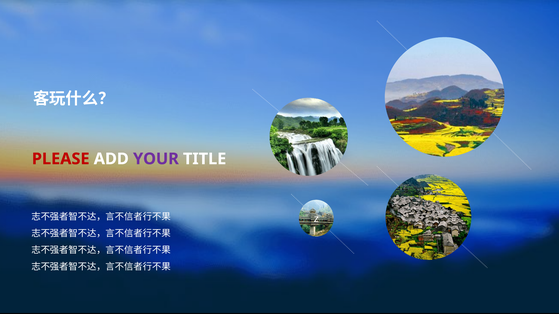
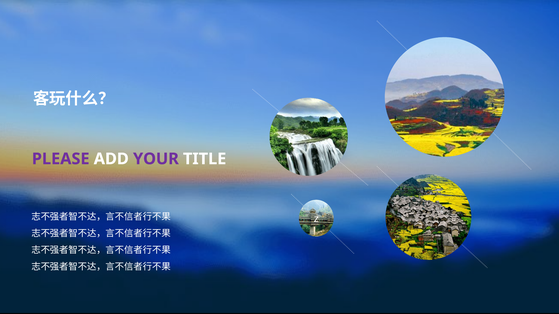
PLEASE colour: red -> purple
